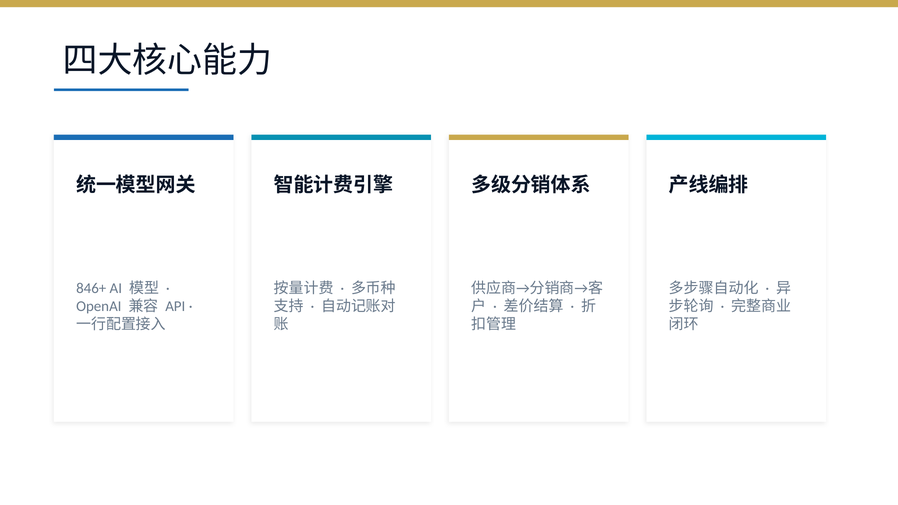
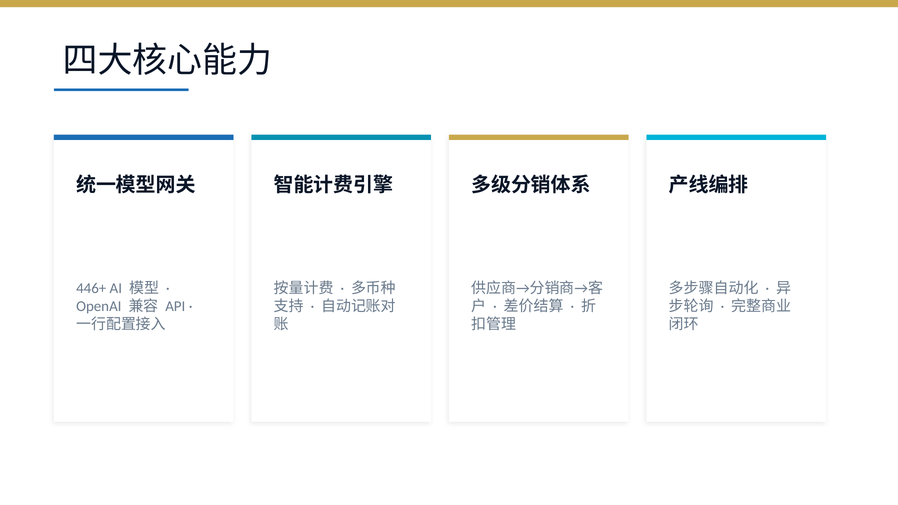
846+: 846+ -> 446+
